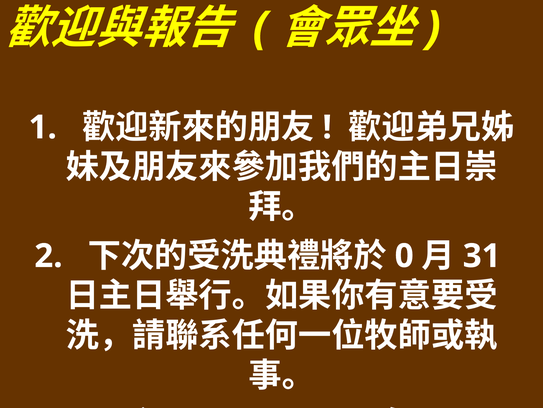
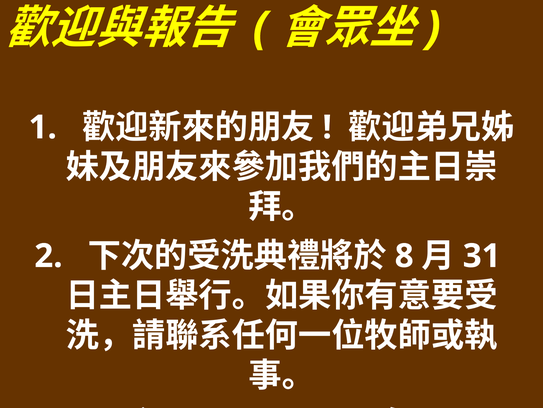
0: 0 -> 8
